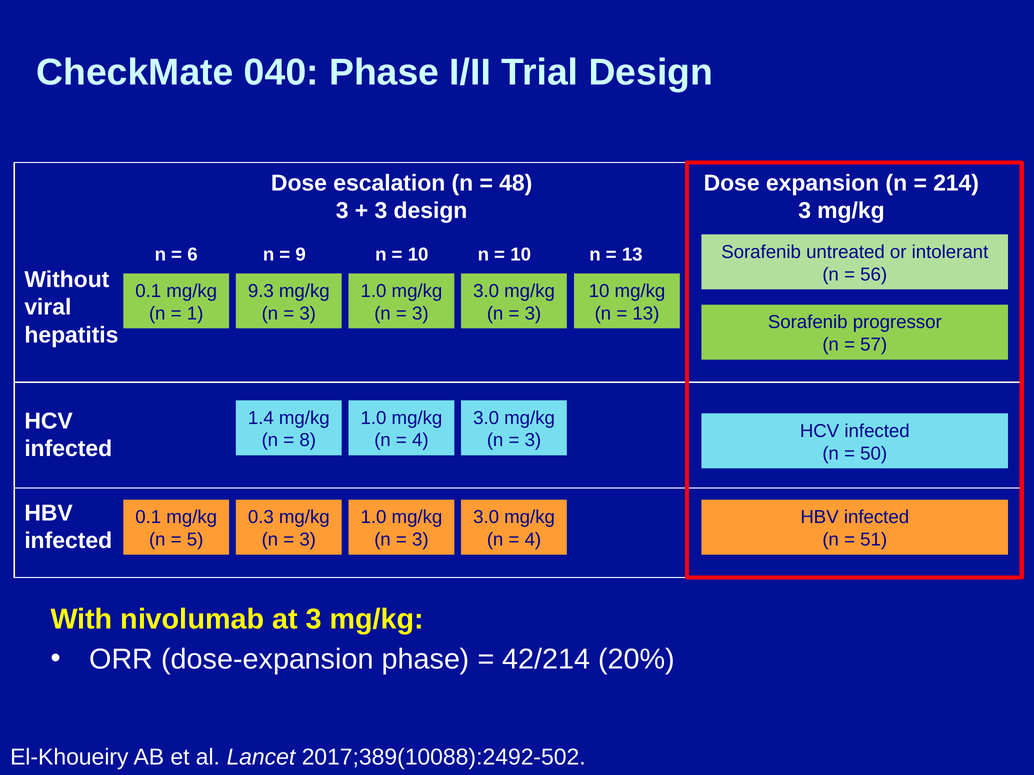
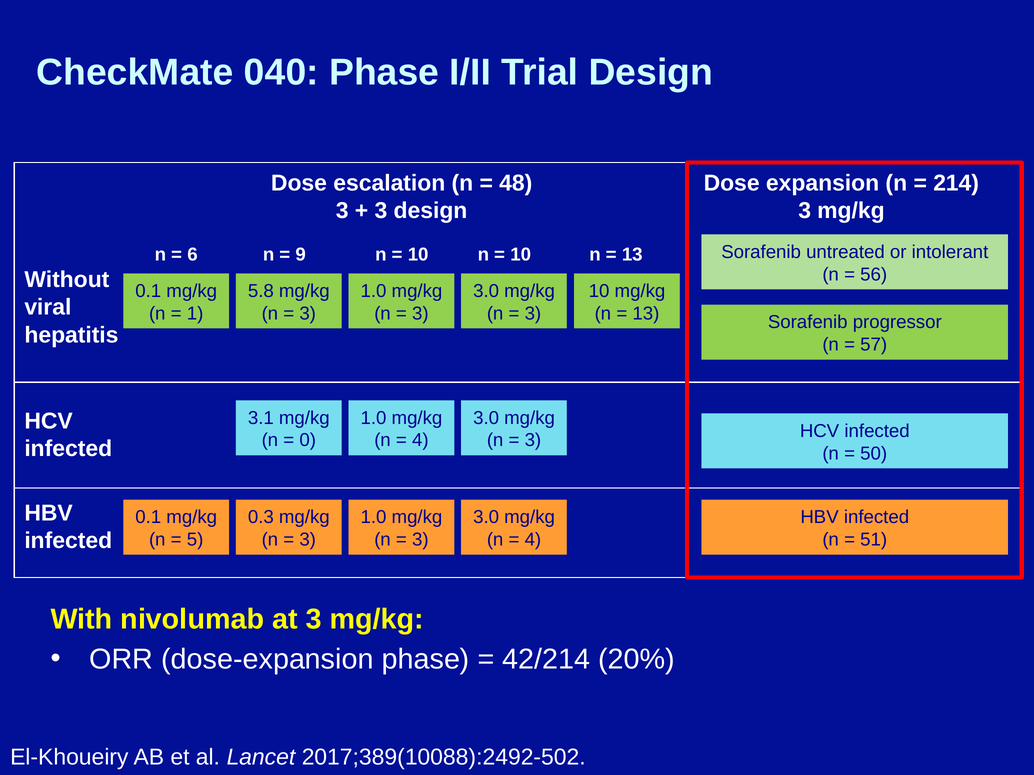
9.3: 9.3 -> 5.8
1.4: 1.4 -> 3.1
8: 8 -> 0
